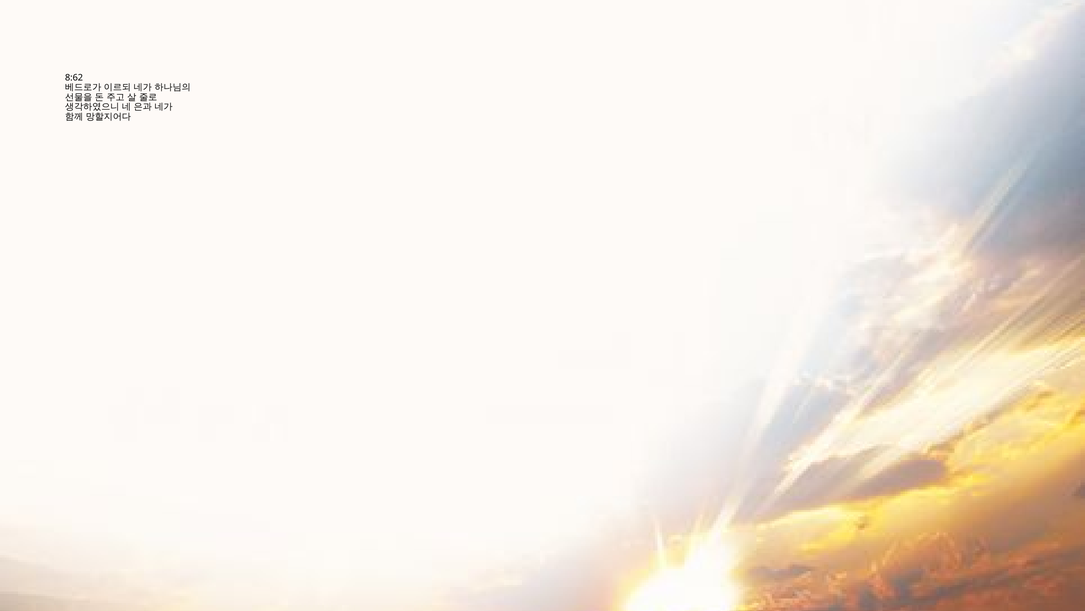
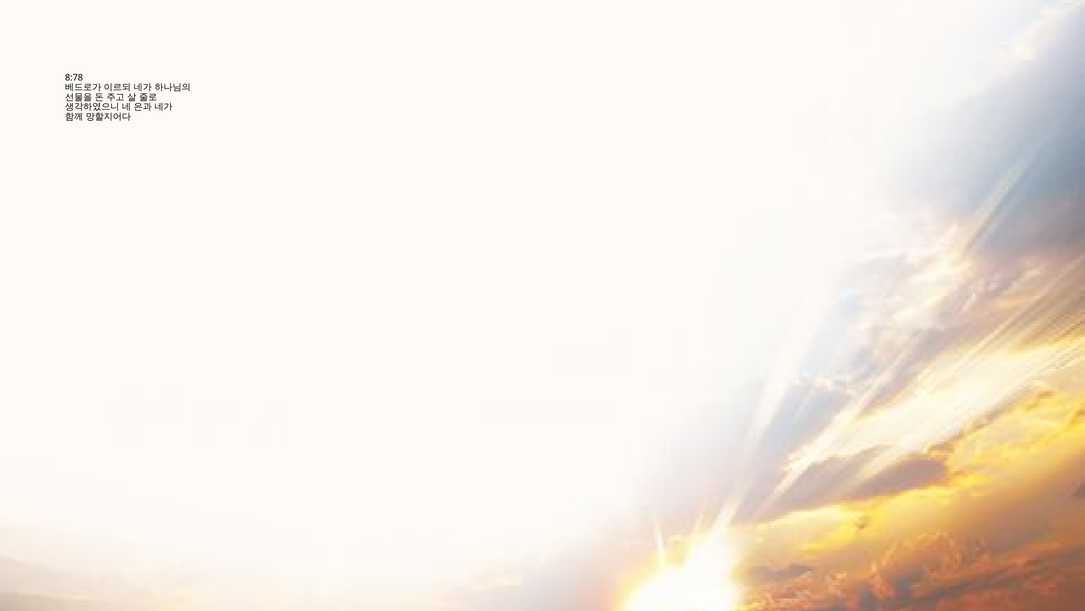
8:62: 8:62 -> 8:78
